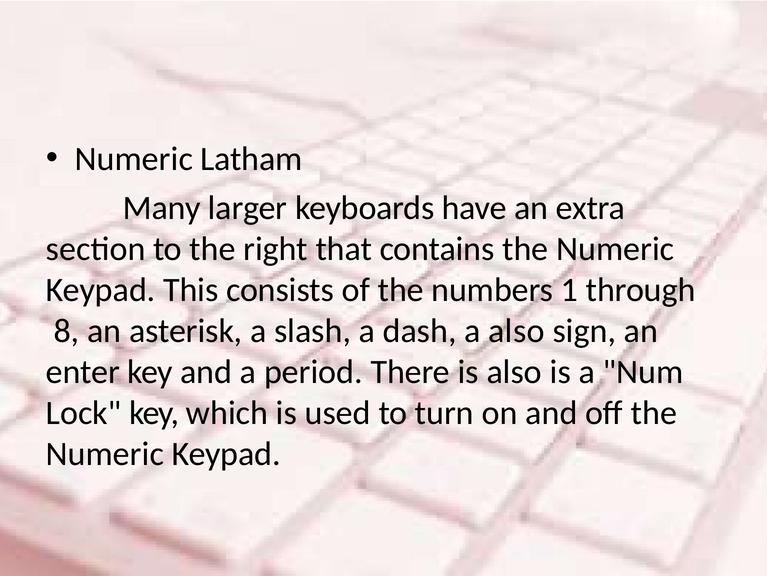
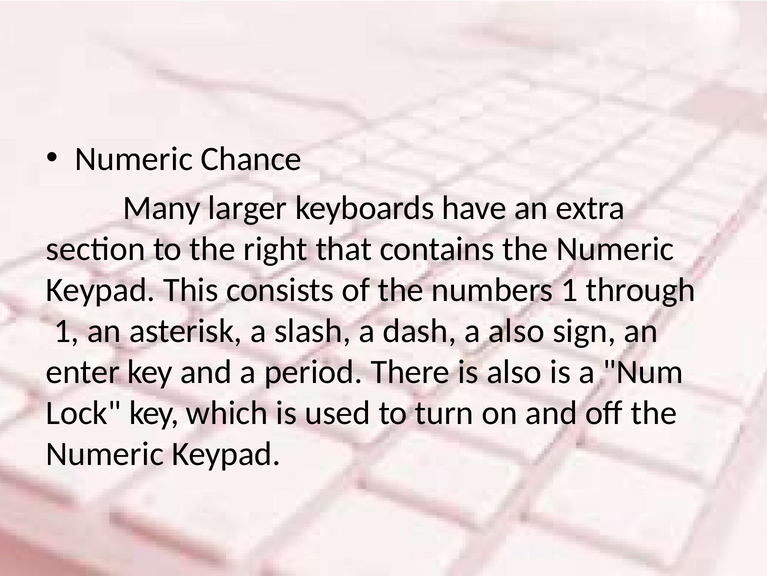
Latham: Latham -> Chance
8 at (67, 331): 8 -> 1
